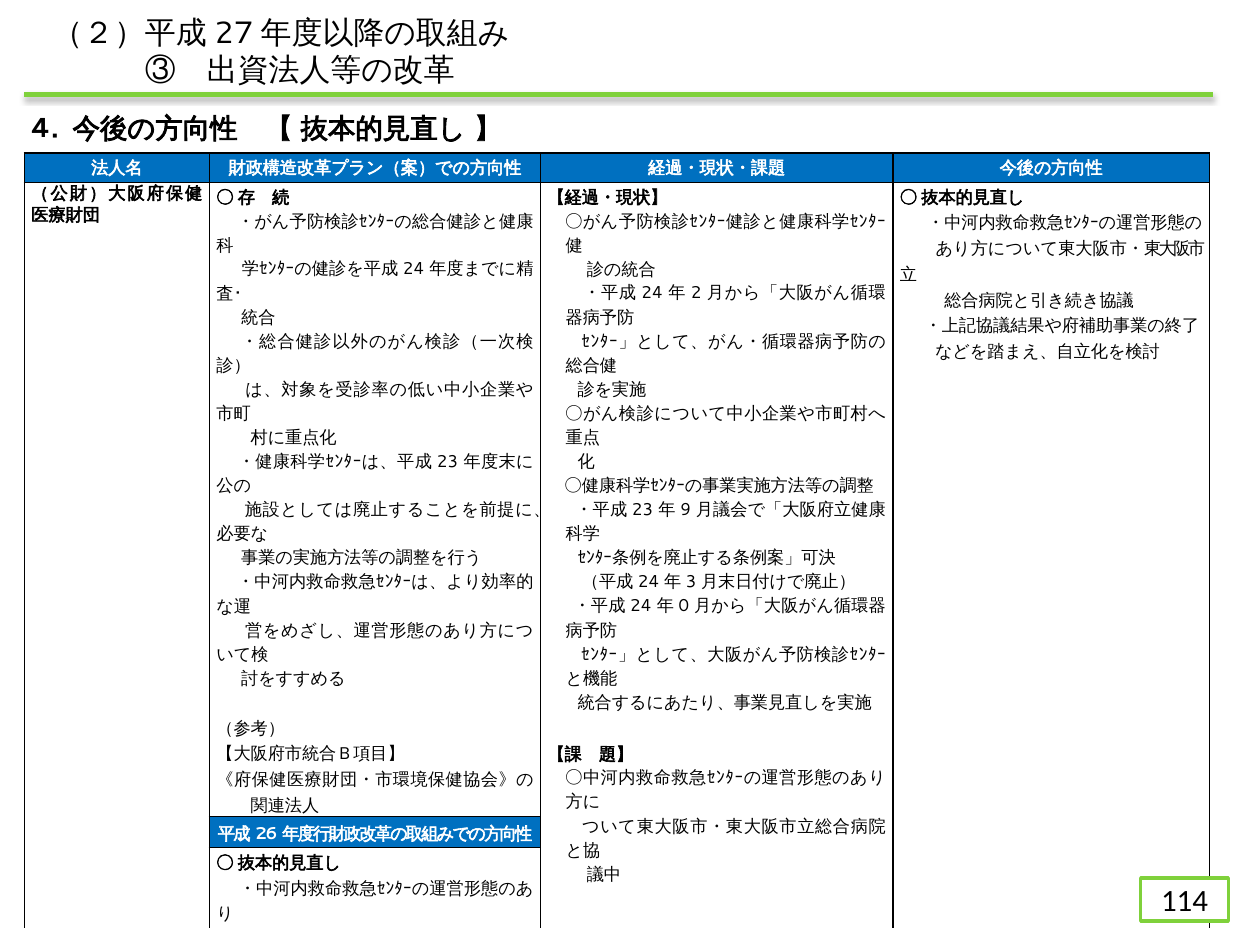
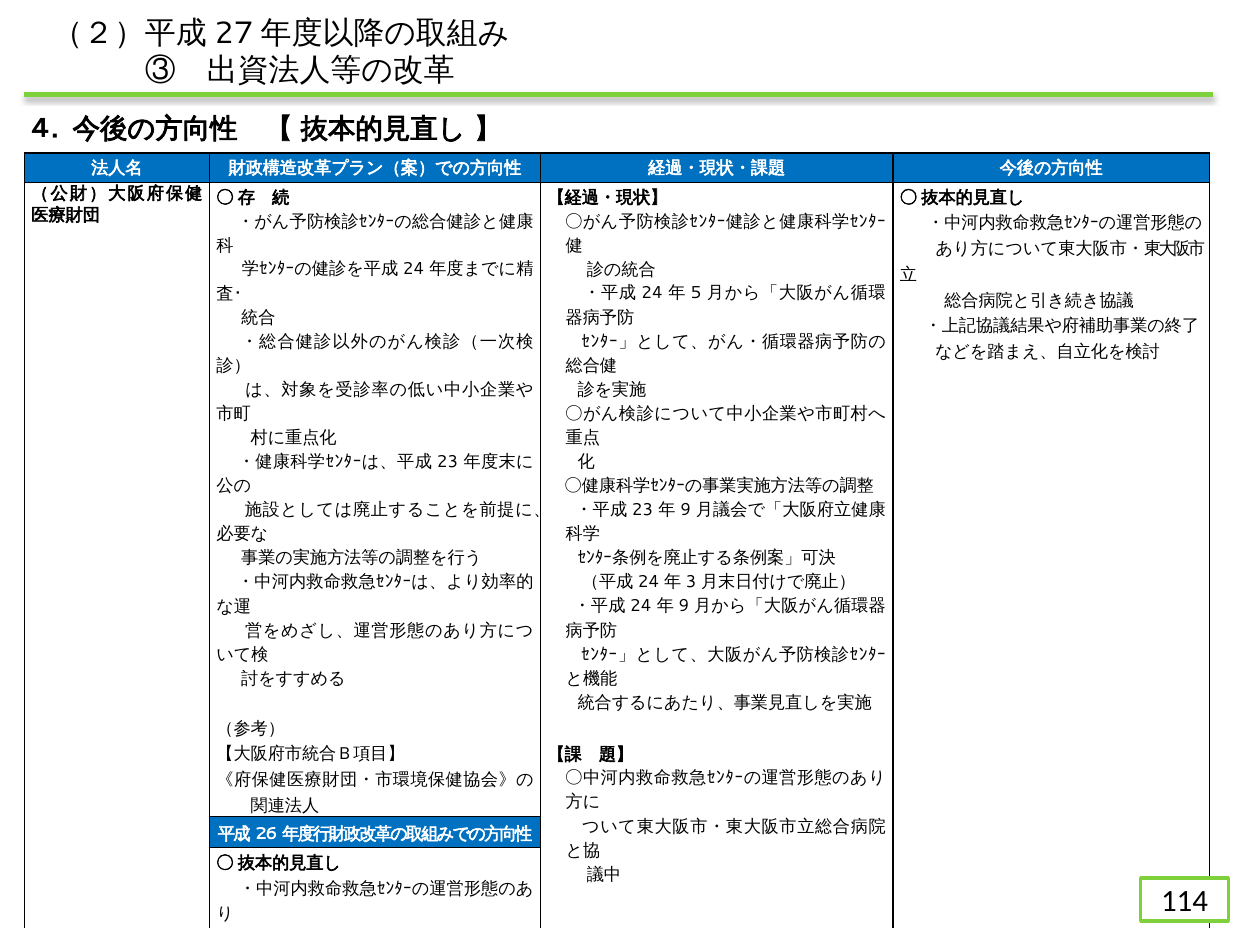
2: 2 -> 5
0 at (684, 606): 0 -> 9
